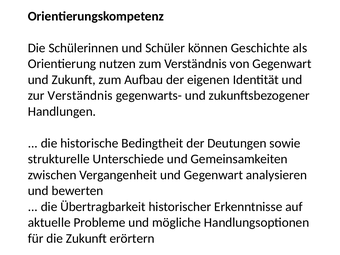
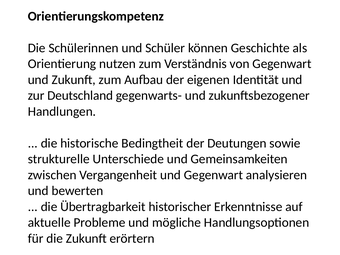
zur Verständnis: Verständnis -> Deutschland
